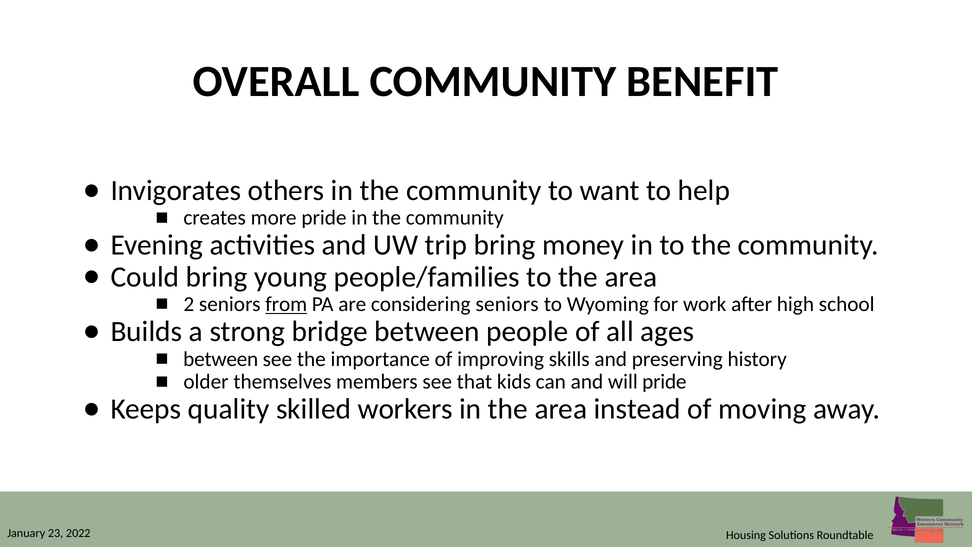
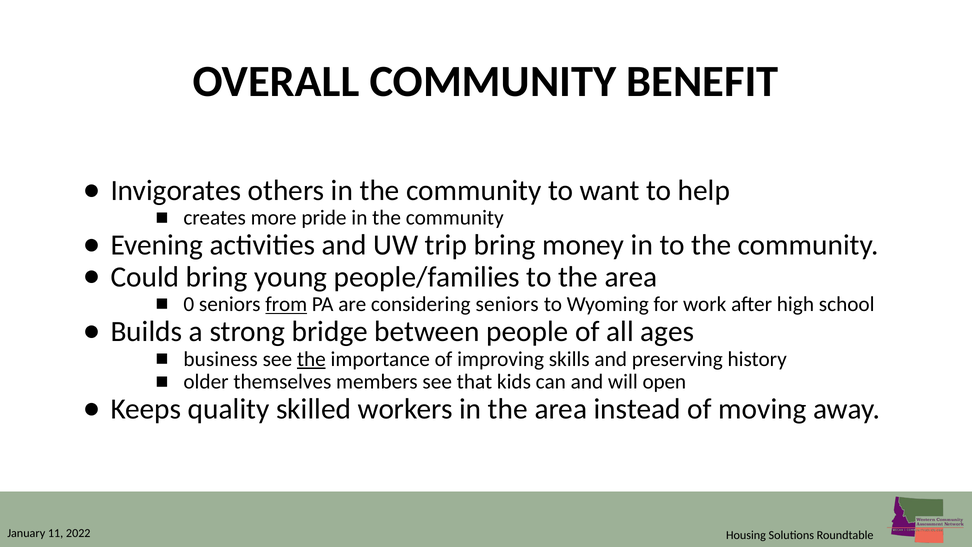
2: 2 -> 0
between at (221, 359): between -> business
the at (311, 359) underline: none -> present
will pride: pride -> open
23: 23 -> 11
